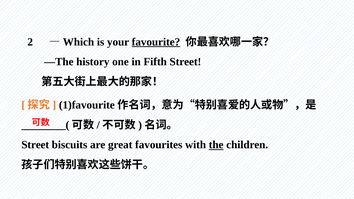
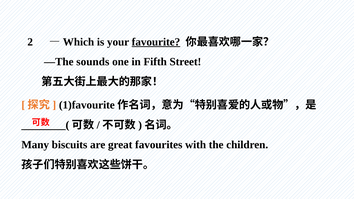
history: history -> sounds
Street at (35, 145): Street -> Many
the underline: present -> none
